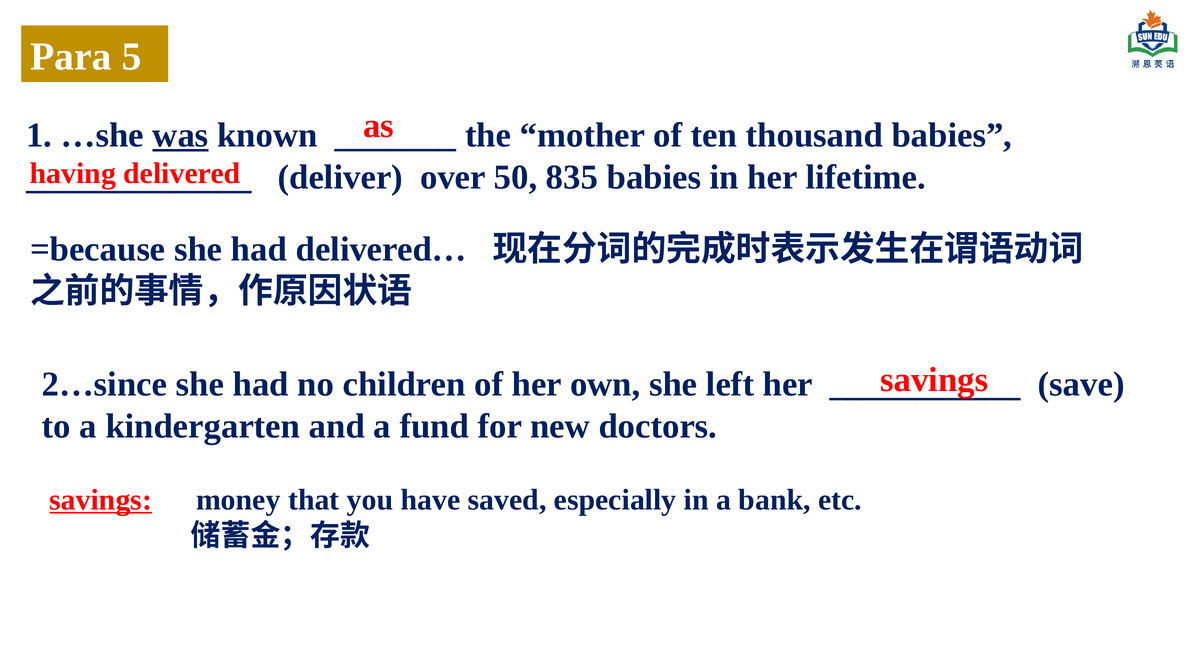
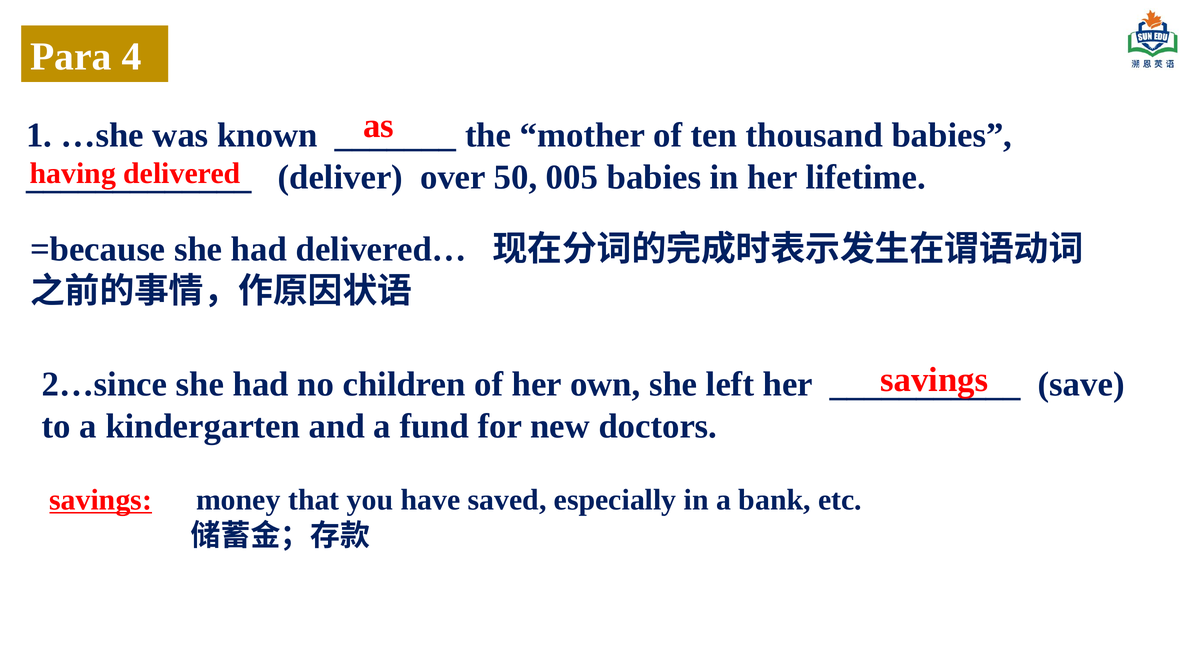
5: 5 -> 4
was underline: present -> none
835: 835 -> 005
